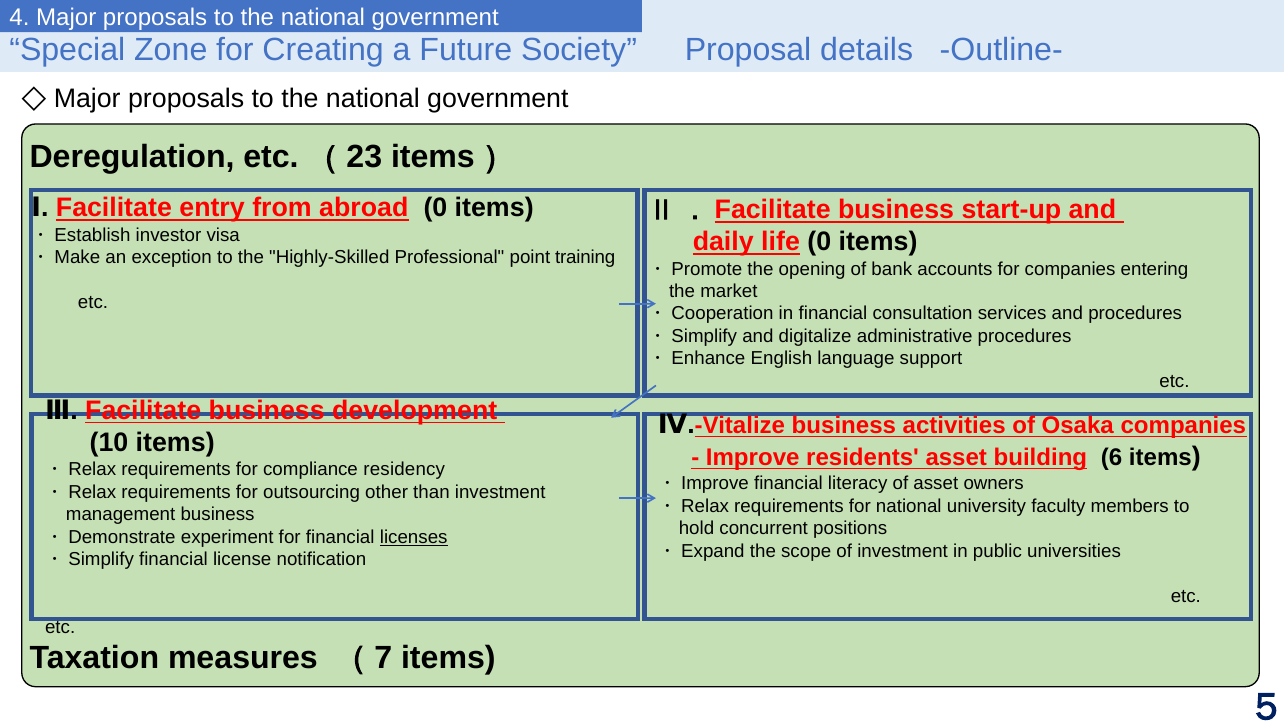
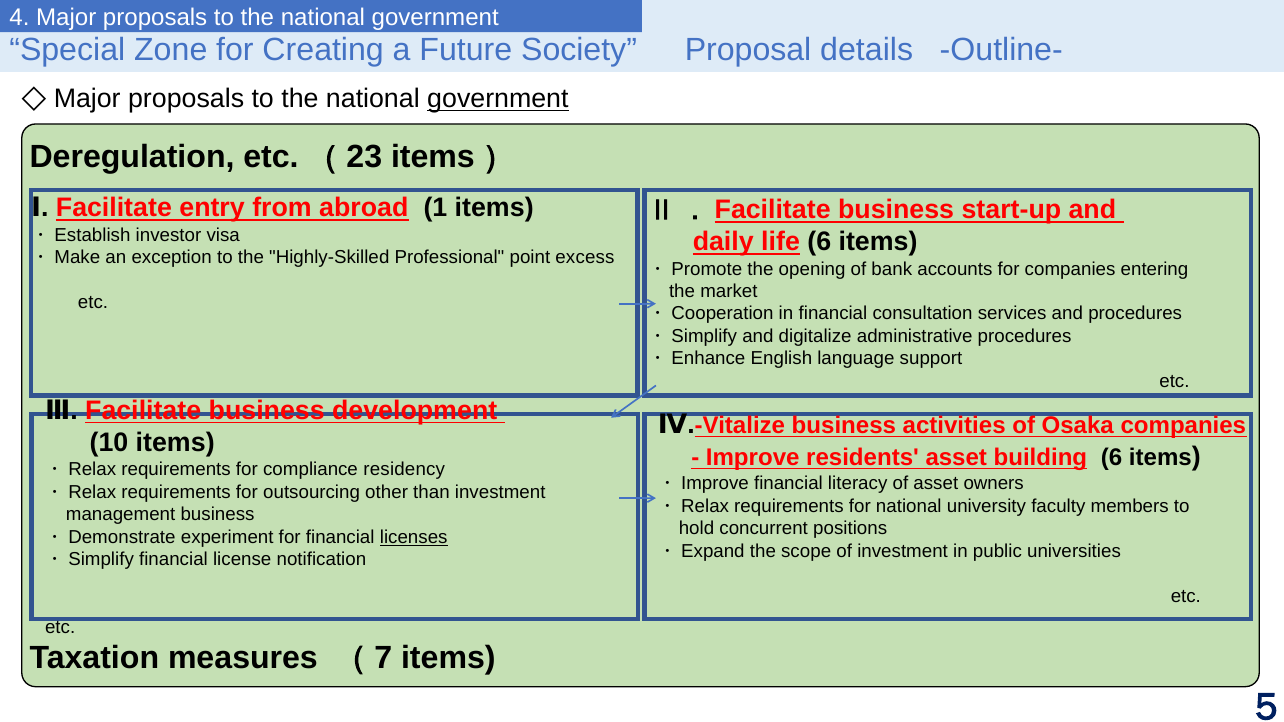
government at (498, 99) underline: none -> present
abroad 0: 0 -> 1
life 0: 0 -> 6
training: training -> excess
